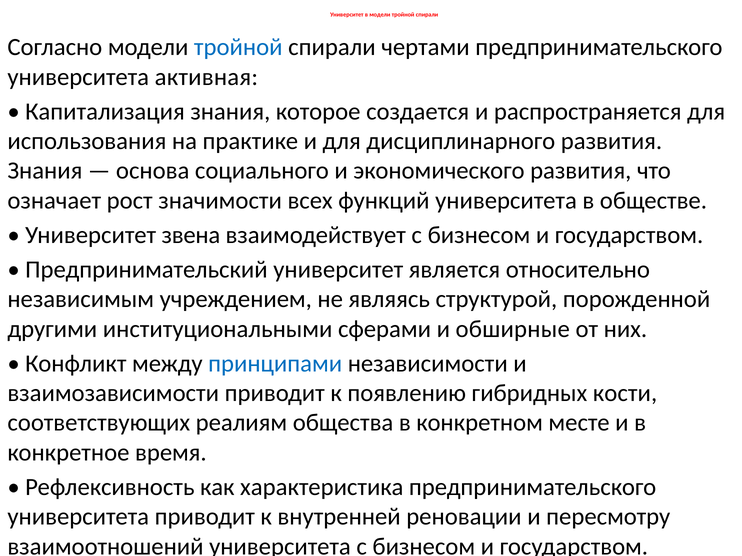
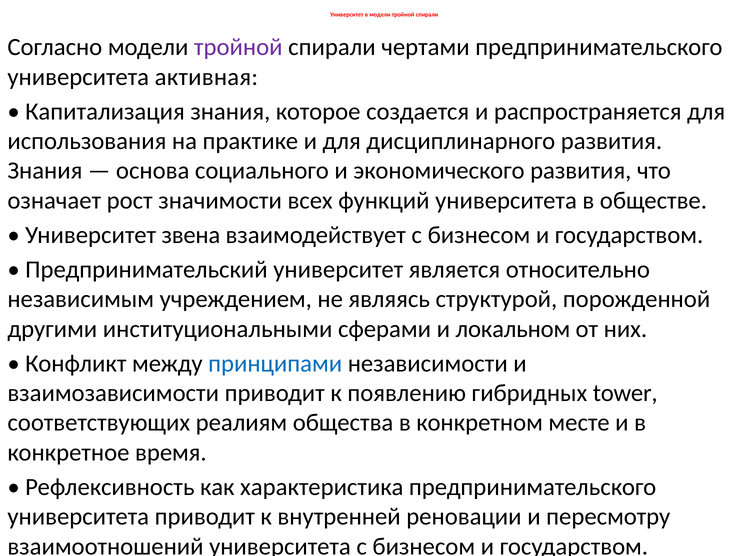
тройной at (238, 47) colour: blue -> purple
обширные: обширные -> локальном
кости: кости -> tower
